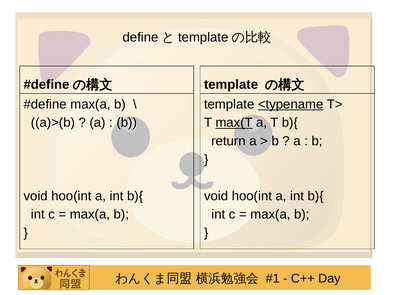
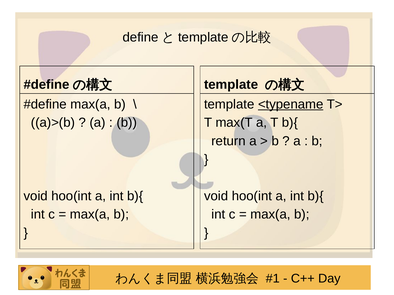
max(T underline: present -> none
